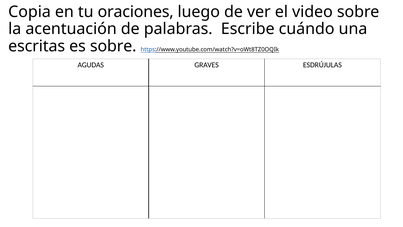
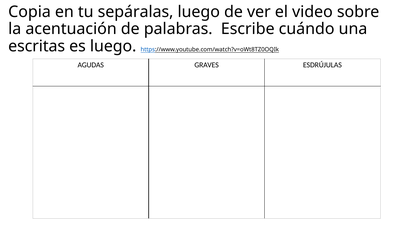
oraciones: oraciones -> sepáralas
es sobre: sobre -> luego
